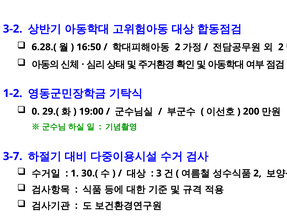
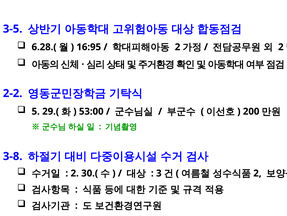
3-2: 3-2 -> 3-5
16:50: 16:50 -> 16:95
1-2: 1-2 -> 2-2
0: 0 -> 5
19:00: 19:00 -> 53:00
3-7: 3-7 -> 3-8
1 at (75, 173): 1 -> 2
